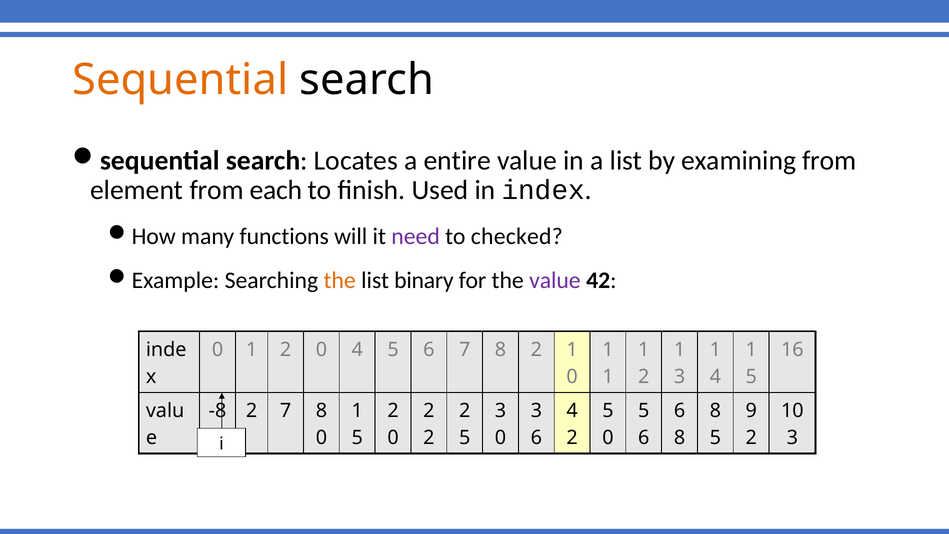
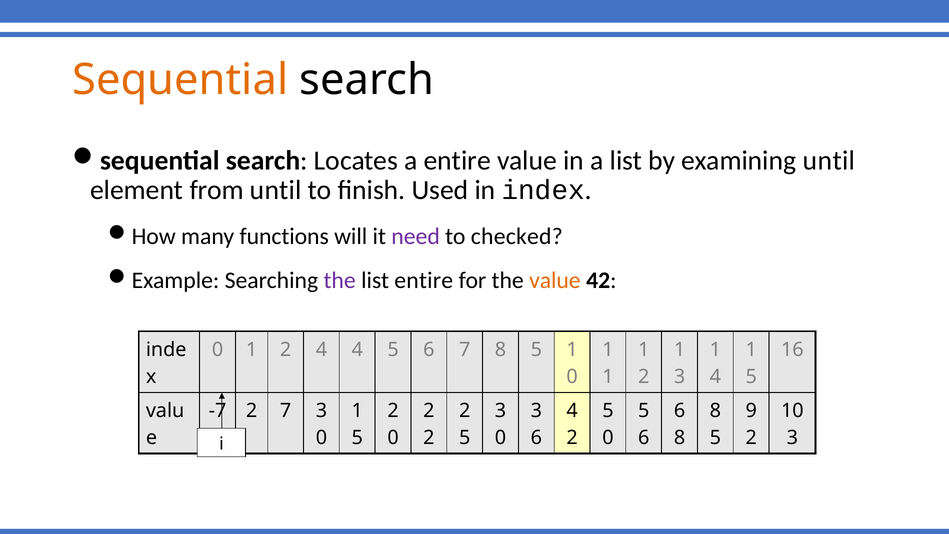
examining from: from -> until
from each: each -> until
the at (340, 281) colour: orange -> purple
list binary: binary -> entire
value at (555, 281) colour: purple -> orange
1 2 0: 0 -> 4
7 8 2: 2 -> 5
-8: -8 -> -7
2 7 8: 8 -> 3
